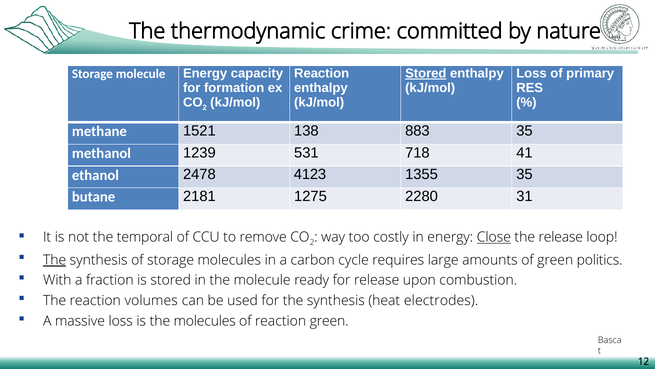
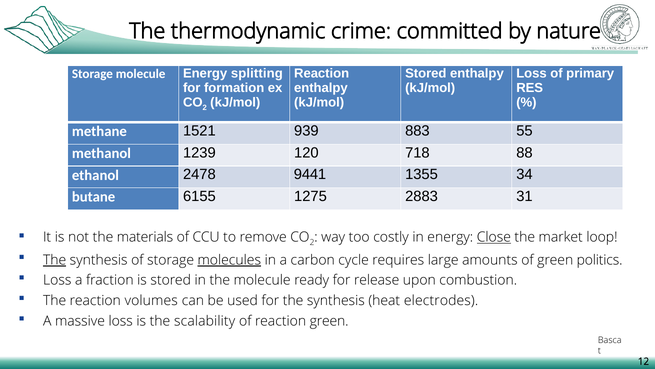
Stored at (426, 73) underline: present -> none
capacity: capacity -> splitting
138: 138 -> 939
883 35: 35 -> 55
531: 531 -> 120
41: 41 -> 88
4123: 4123 -> 9441
1355 35: 35 -> 34
2181: 2181 -> 6155
2280: 2280 -> 2883
temporal: temporal -> materials
the release: release -> market
molecules at (229, 260) underline: none -> present
With at (57, 280): With -> Loss
the molecules: molecules -> scalability
